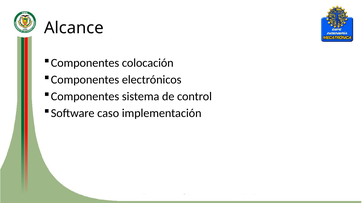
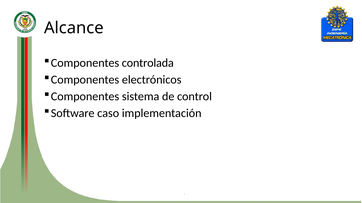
colocación: colocación -> controlada
